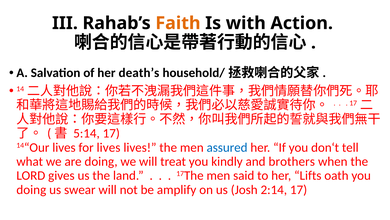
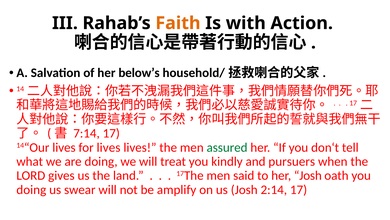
death’s: death’s -> below’s
5:14: 5:14 -> 7:14
assured colour: blue -> green
brothers: brothers -> pursuers
her Lifts: Lifts -> Josh
